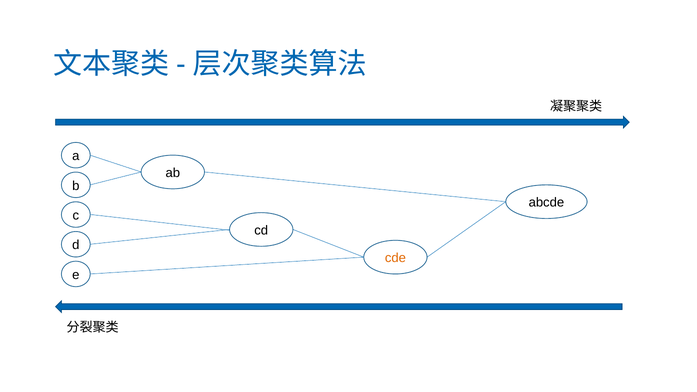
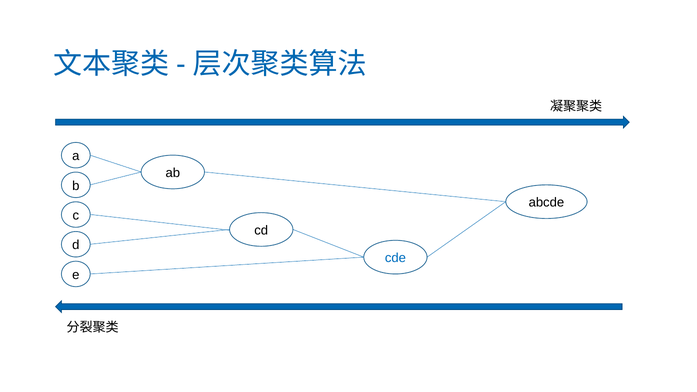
cde colour: orange -> blue
